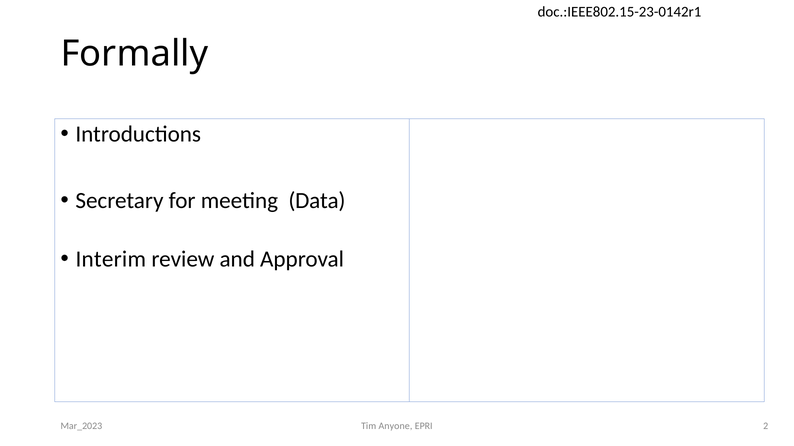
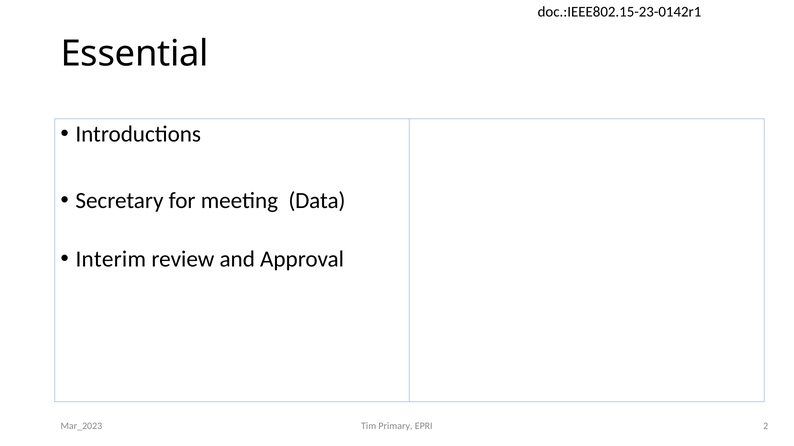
Formally: Formally -> Essential
Anyone: Anyone -> Primary
